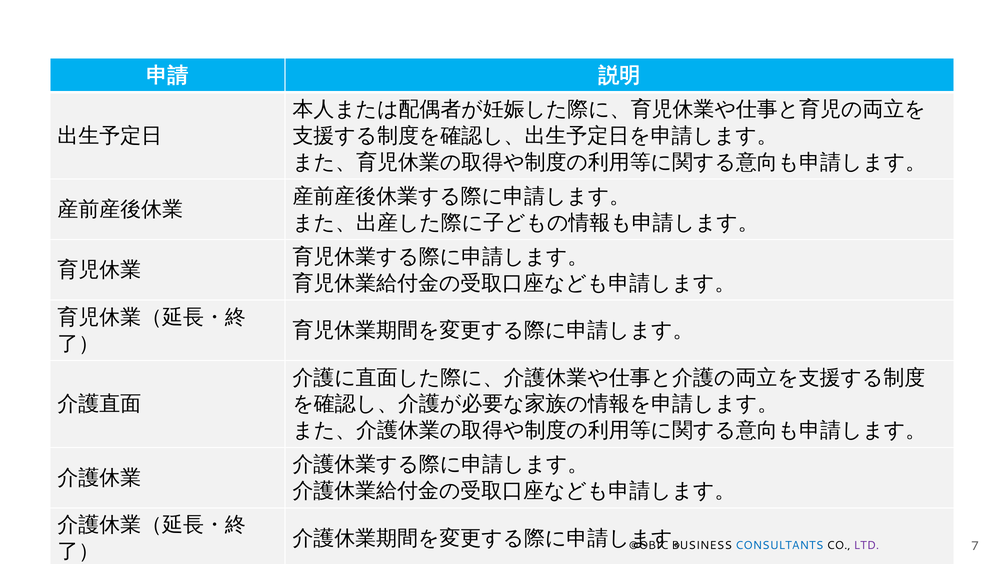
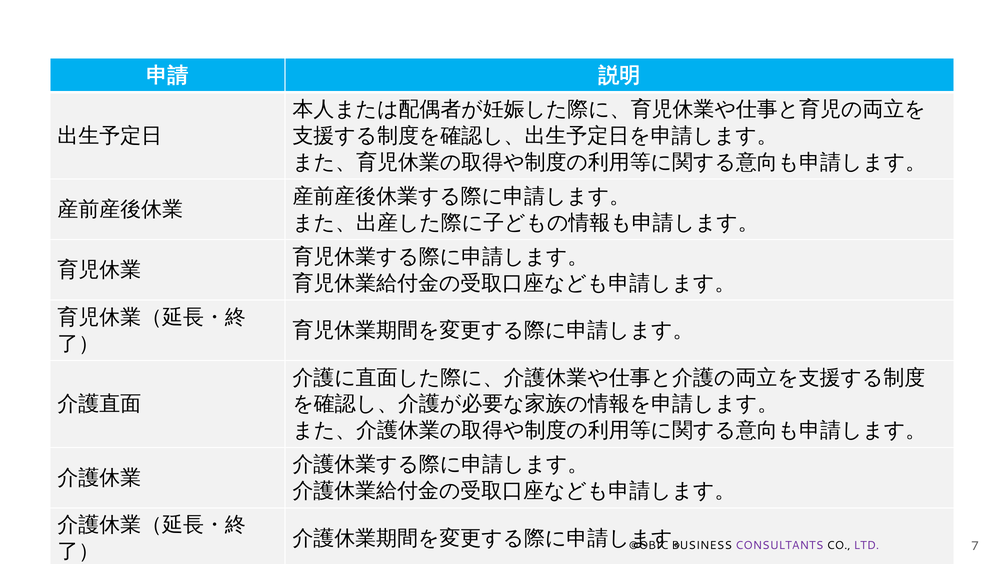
CONSULTANTS colour: blue -> purple
